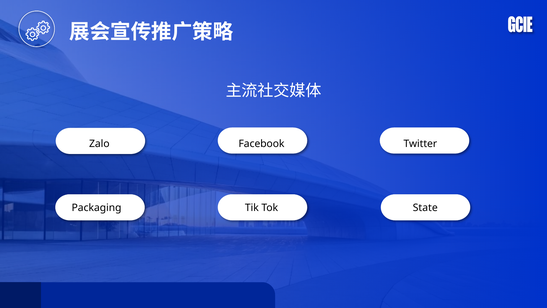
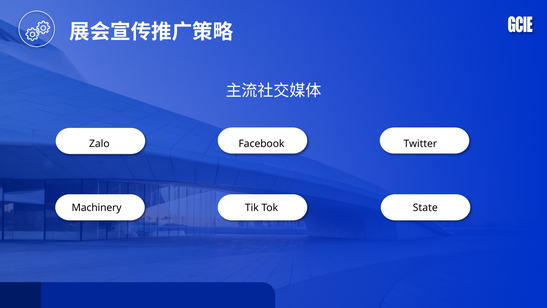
Packaging: Packaging -> Machinery
